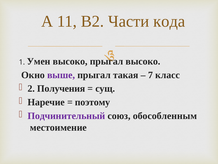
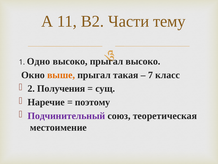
кода: кода -> тему
Умен: Умен -> Одно
выше colour: purple -> orange
обособленным: обособленным -> теоретическая
